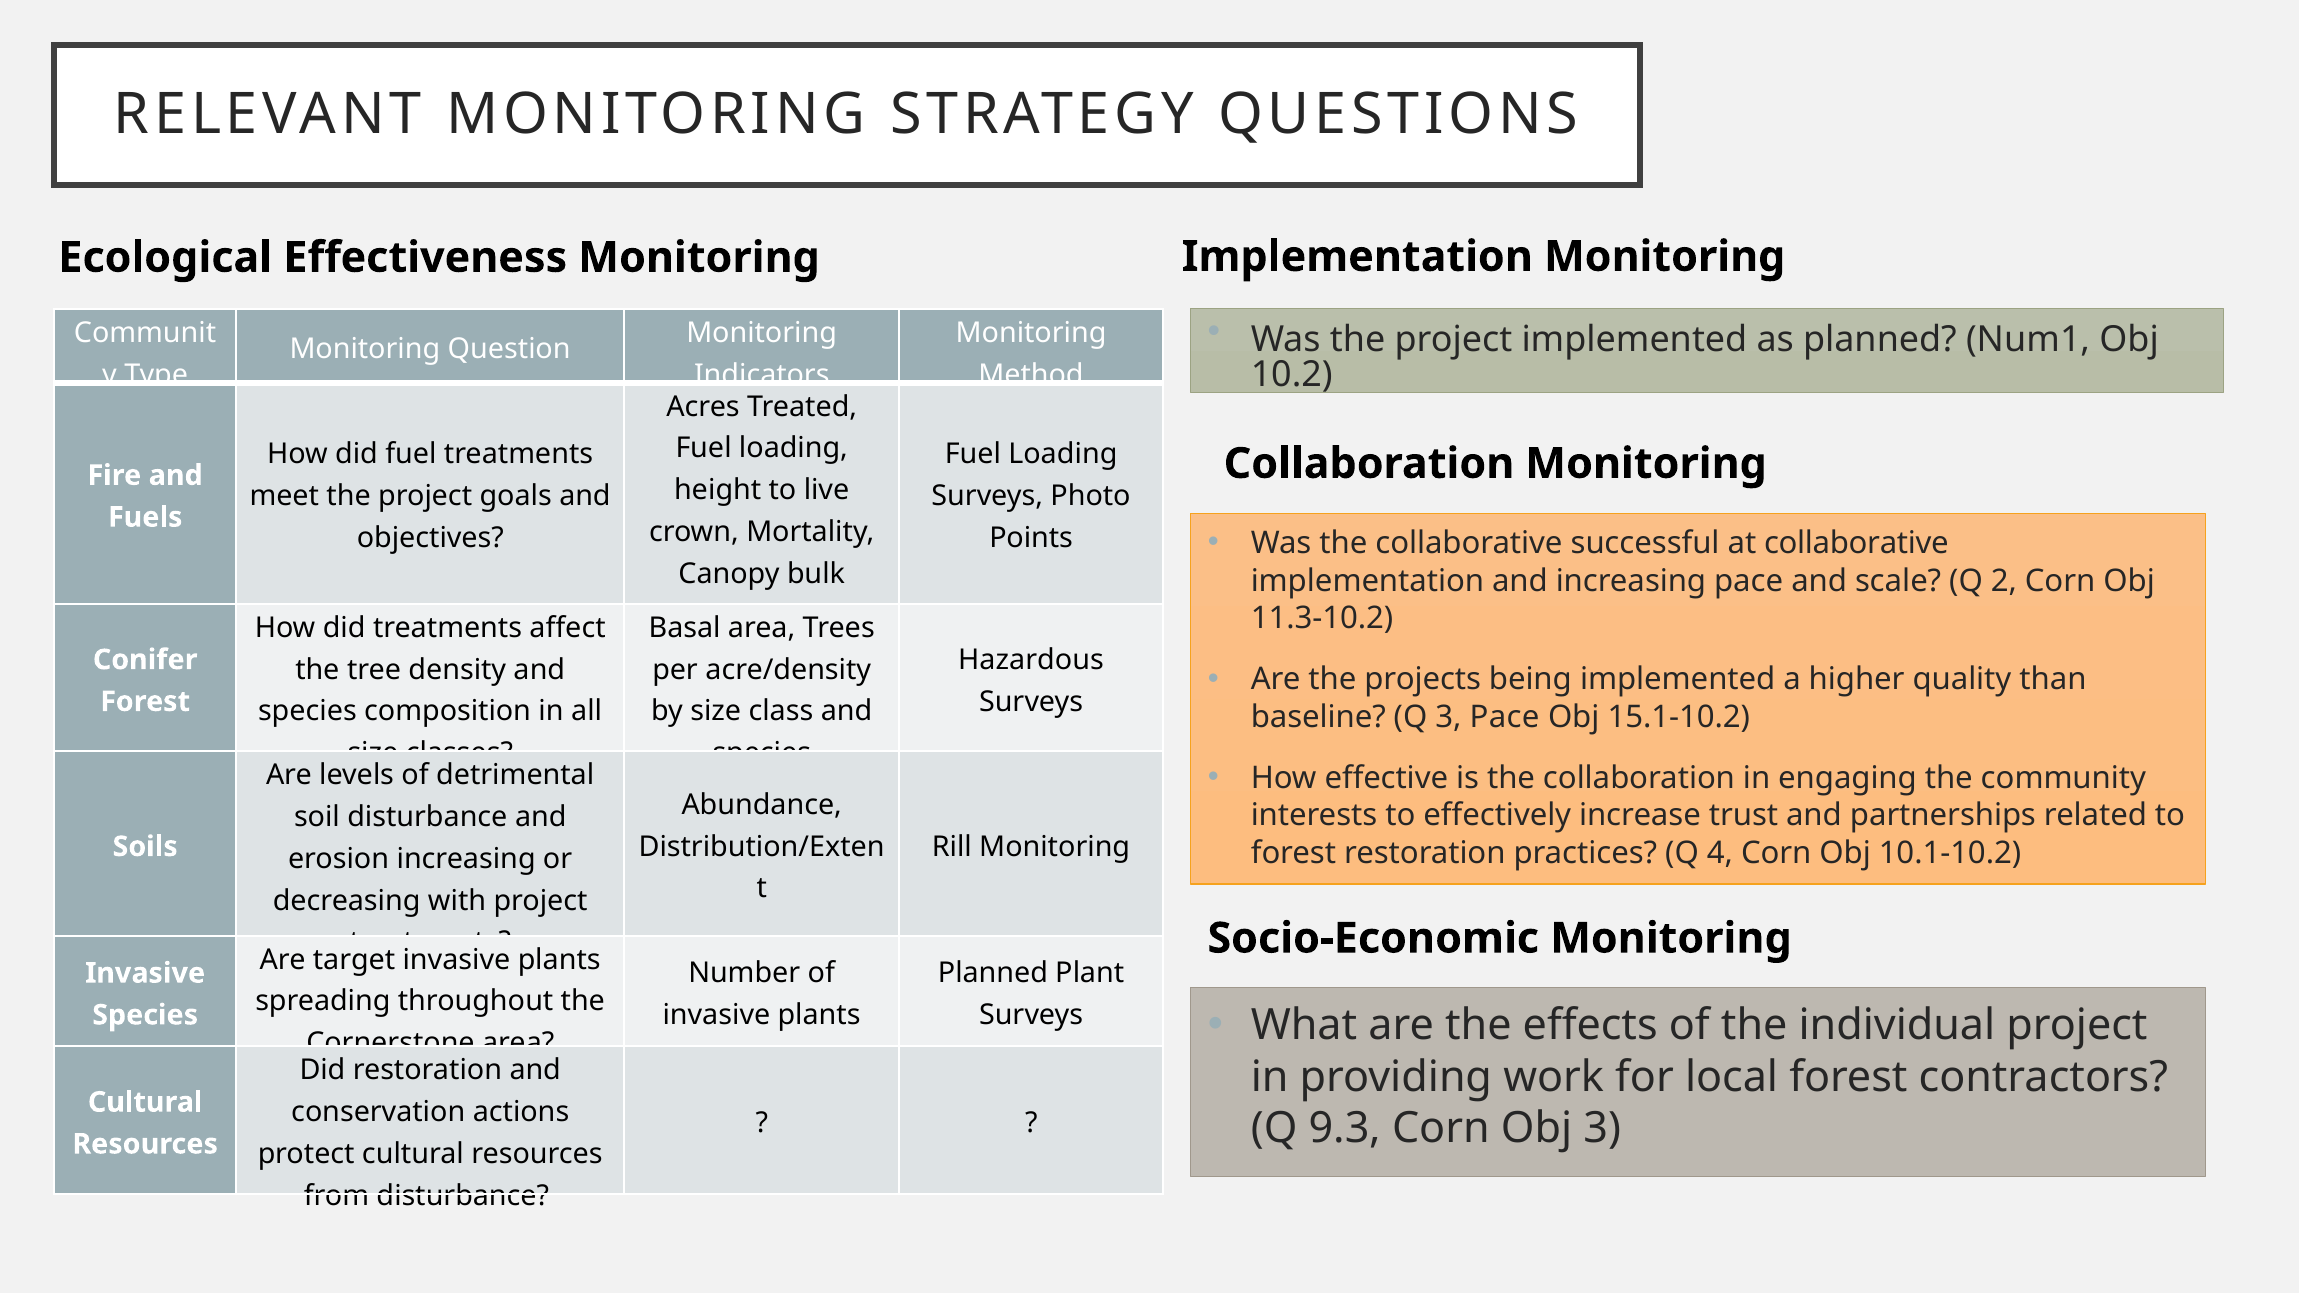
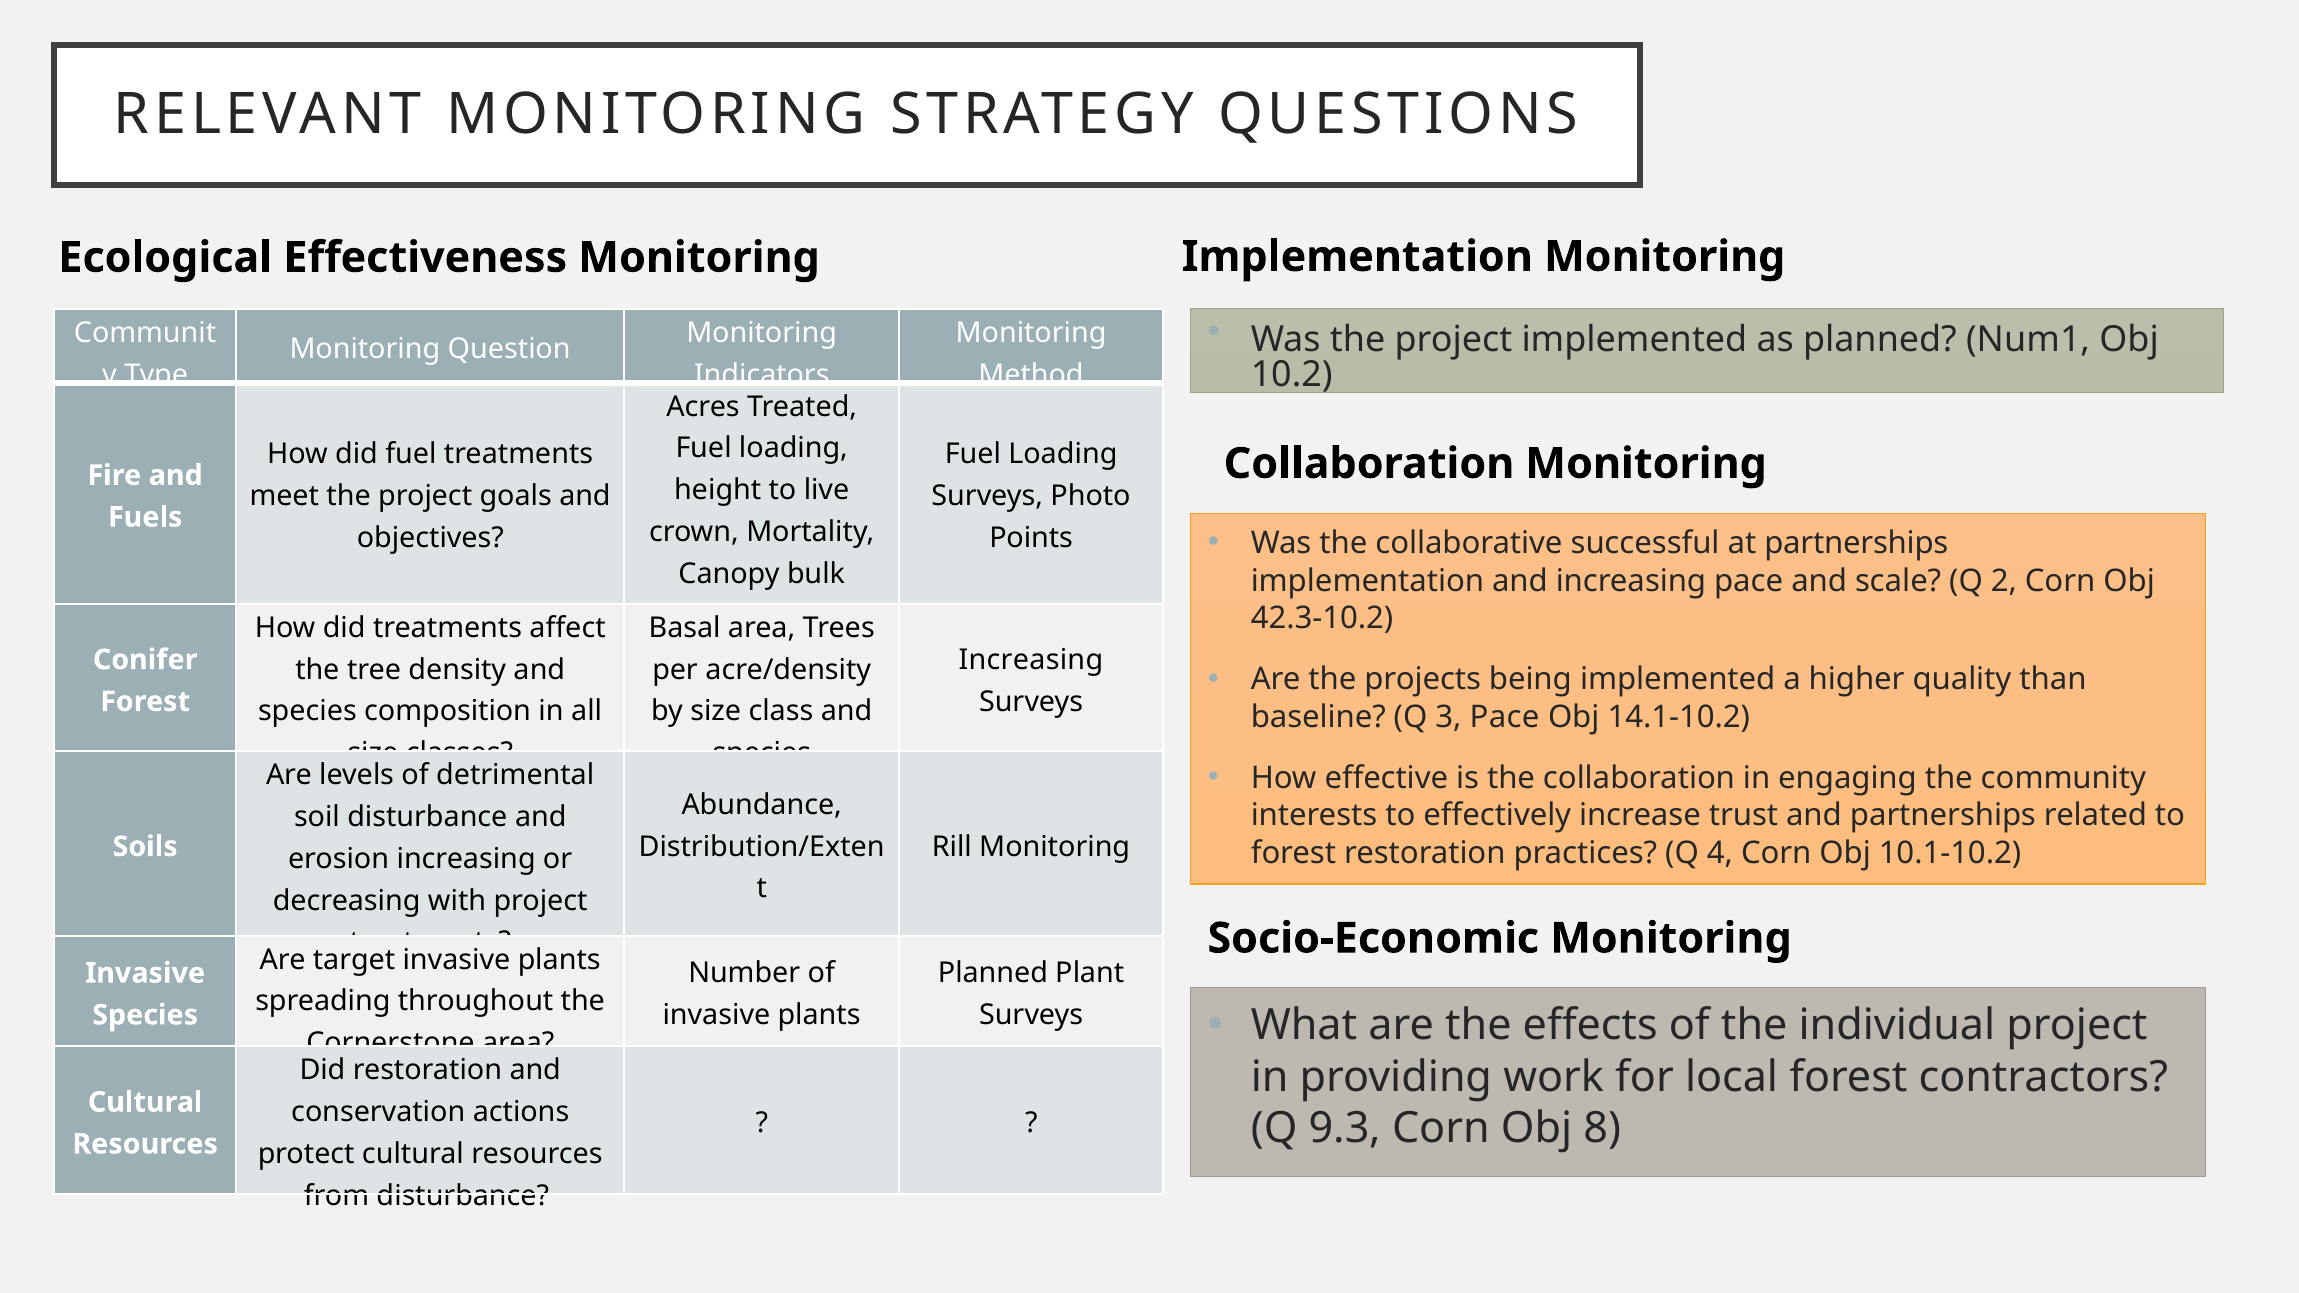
at collaborative: collaborative -> partnerships
11.3-10.2: 11.3-10.2 -> 42.3-10.2
Hazardous at (1031, 660): Hazardous -> Increasing
15.1-10.2: 15.1-10.2 -> 14.1-10.2
Obj 3: 3 -> 8
